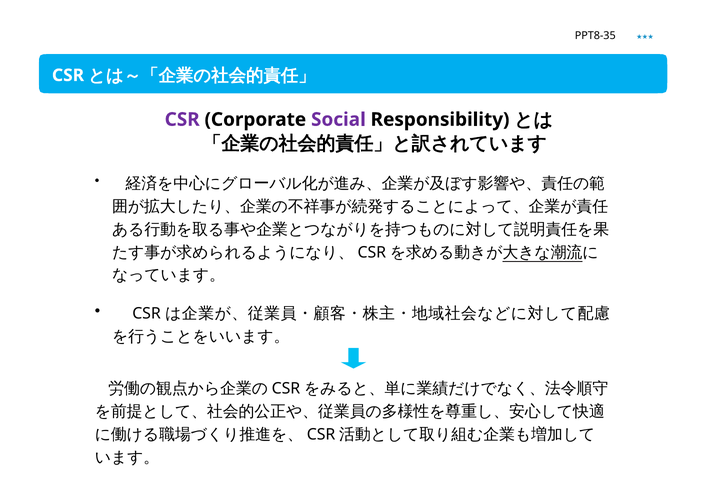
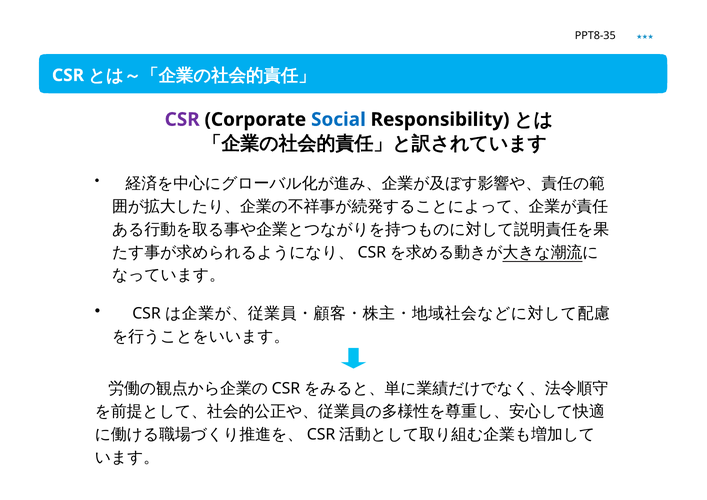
Social colour: purple -> blue
